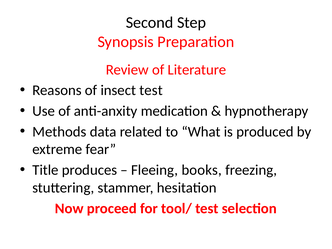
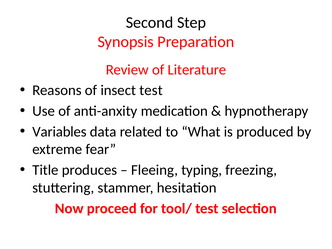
Methods: Methods -> Variables
books: books -> typing
